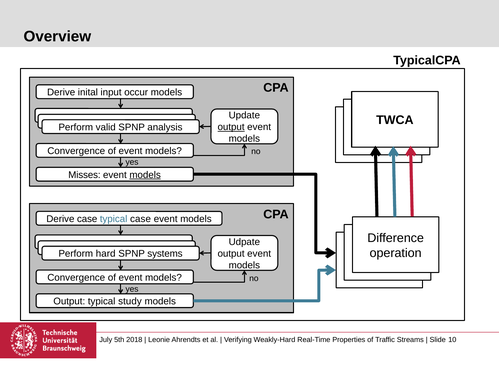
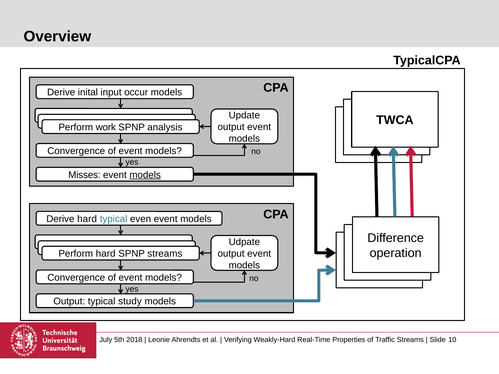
output at (231, 127) underline: present -> none
valid: valid -> work
Derive case: case -> hard
typical case: case -> even
SPNP systems: systems -> streams
